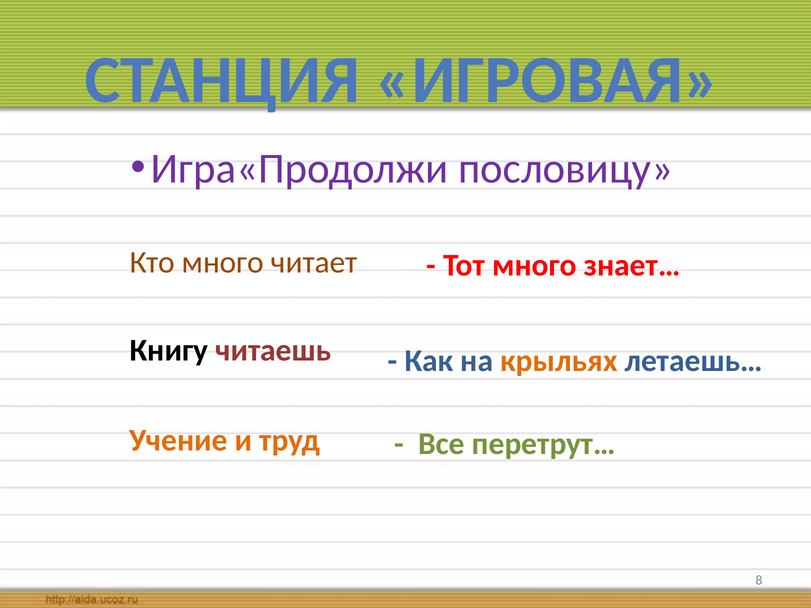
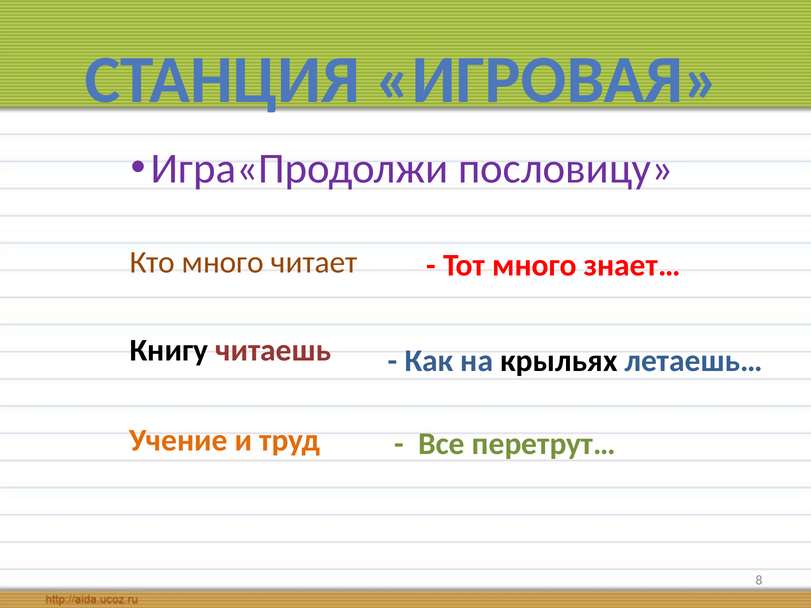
крыльях colour: orange -> black
